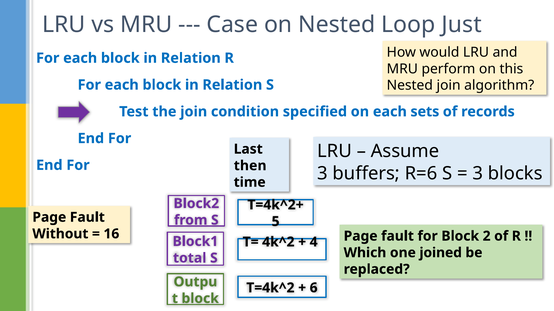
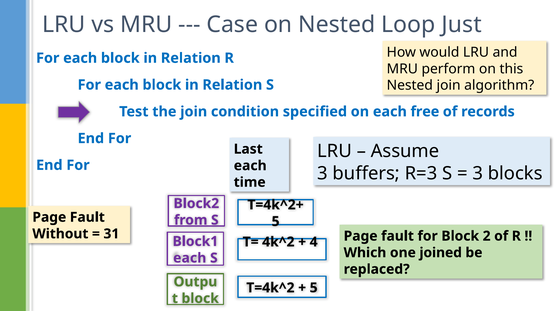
sets: sets -> free
then at (250, 166): then -> each
R=6: R=6 -> R=3
16: 16 -> 31
total at (190, 258): total -> each
6 at (314, 288): 6 -> 5
